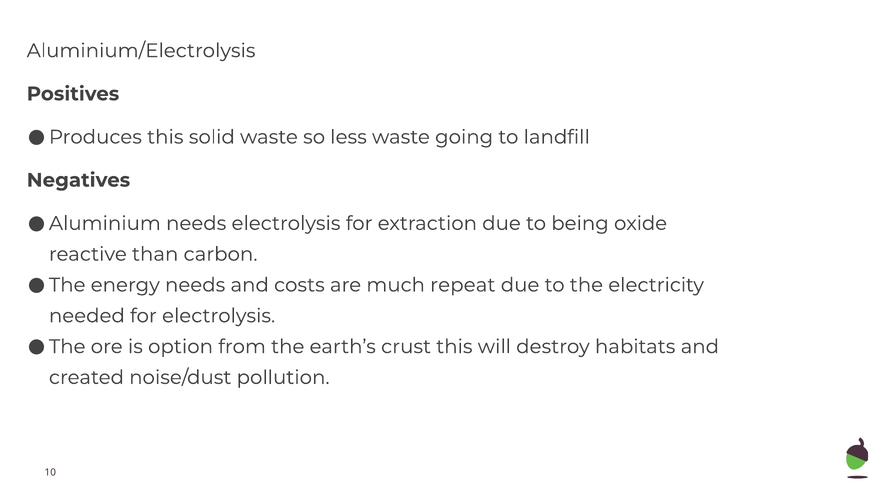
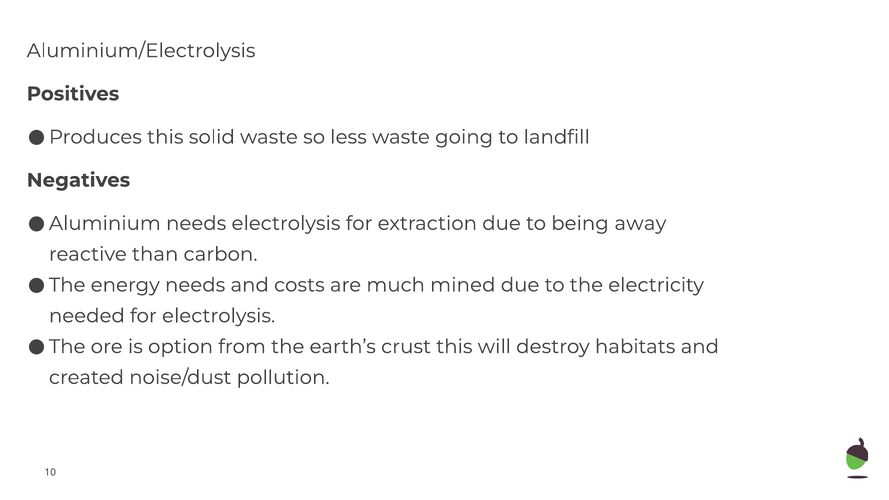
oxide: oxide -> away
repeat: repeat -> mined
